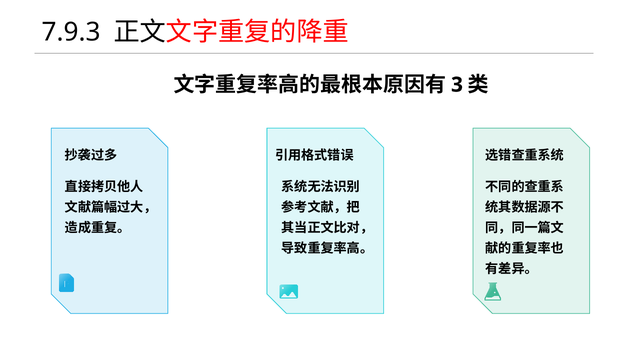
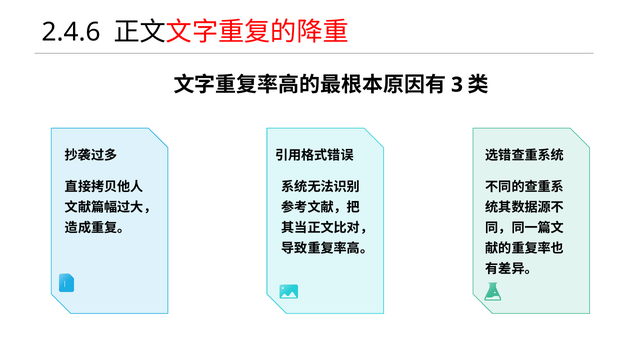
7.9.3: 7.9.3 -> 2.4.6
